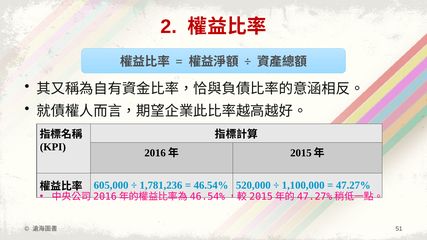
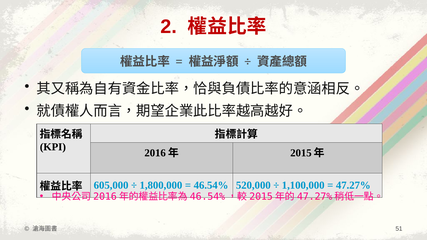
1,781,236: 1,781,236 -> 1,800,000
